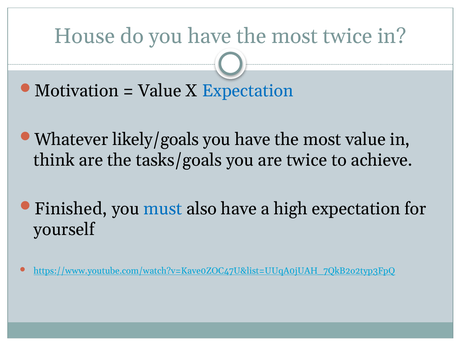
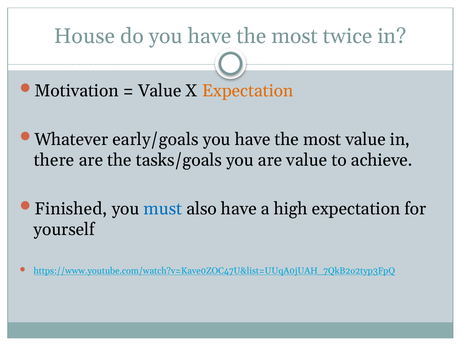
Expectation at (248, 91) colour: blue -> orange
likely/goals: likely/goals -> early/goals
think: think -> there
are twice: twice -> value
